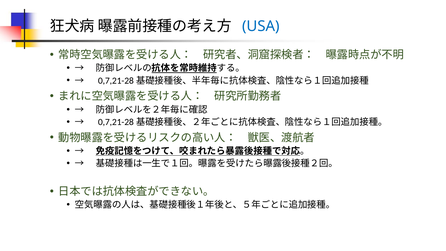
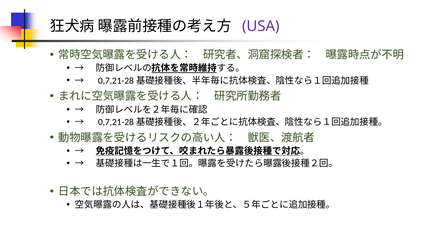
USA colour: blue -> purple
